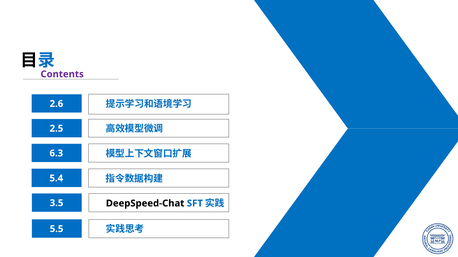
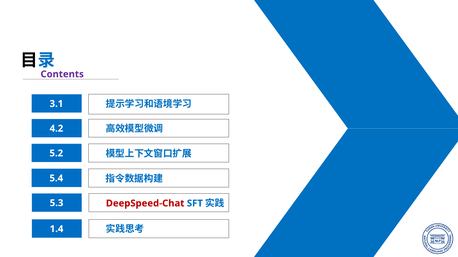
2.6: 2.6 -> 3.1
2.5: 2.5 -> 4.2
6.3: 6.3 -> 5.2
3.5: 3.5 -> 5.3
DeepSpeed-Chat colour: black -> red
5.5: 5.5 -> 1.4
